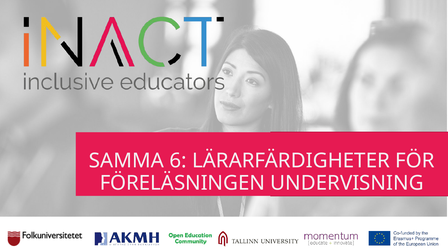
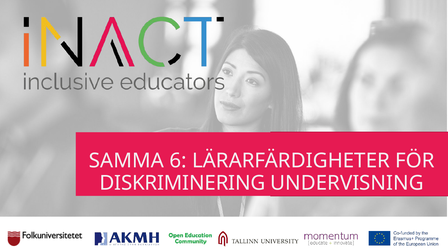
FÖRELÄSNINGEN: FÖRELÄSNINGEN -> DISKRIMINERING
